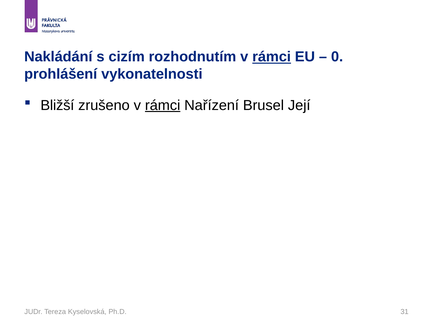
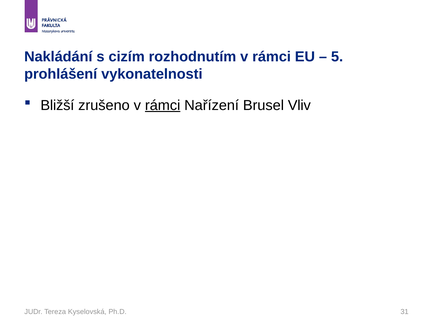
rámci at (272, 57) underline: present -> none
0: 0 -> 5
Její: Její -> Vliv
